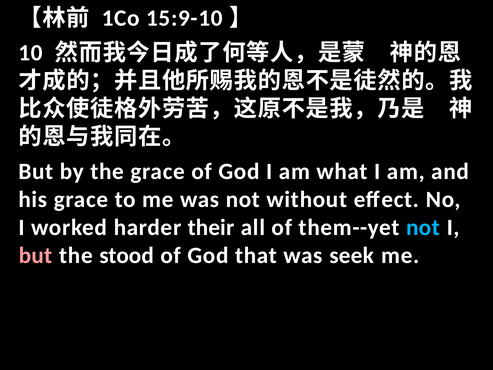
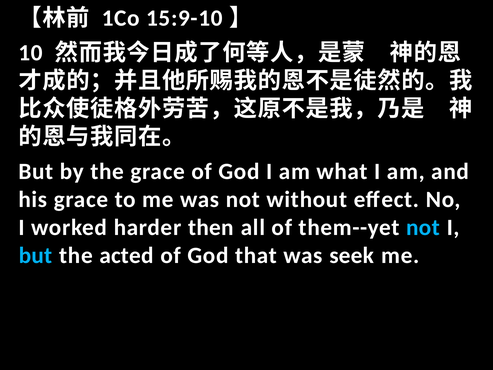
their: their -> then
but at (36, 255) colour: pink -> light blue
stood: stood -> acted
